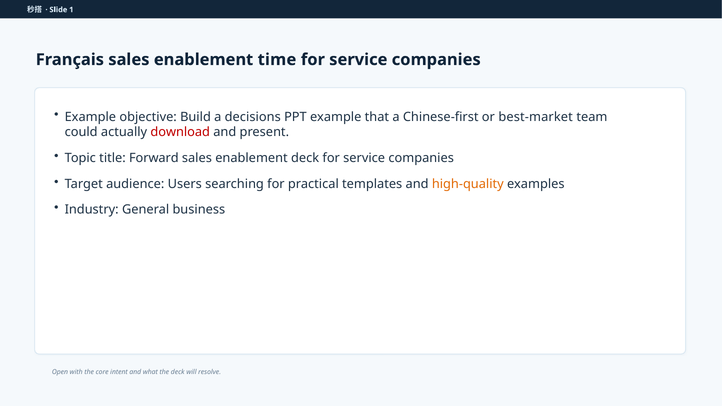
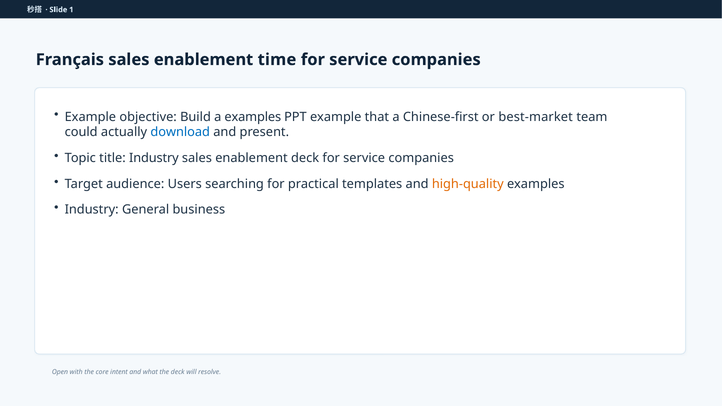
a decisions: decisions -> examples
download colour: red -> blue
title Forward: Forward -> Industry
